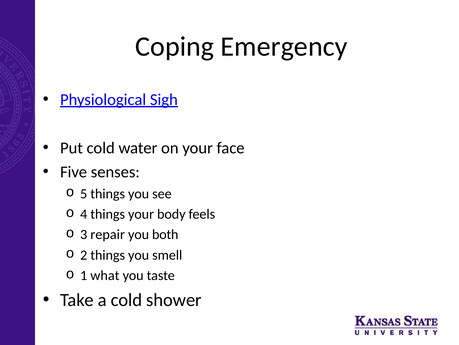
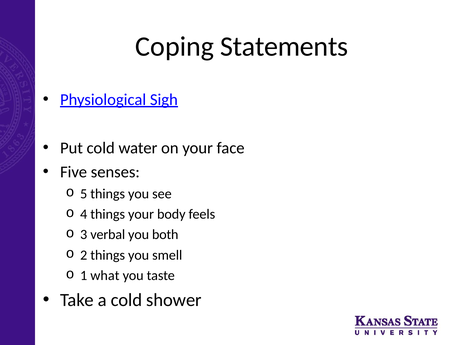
Emergency: Emergency -> Statements
repair: repair -> verbal
